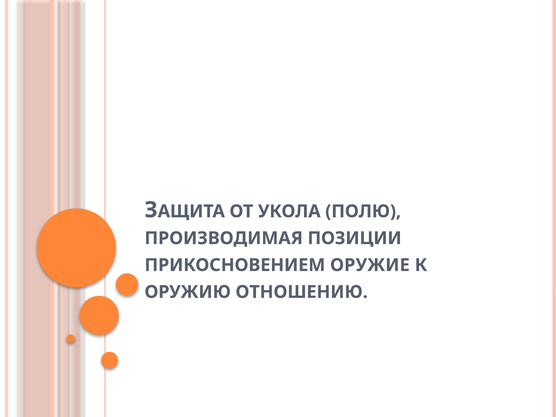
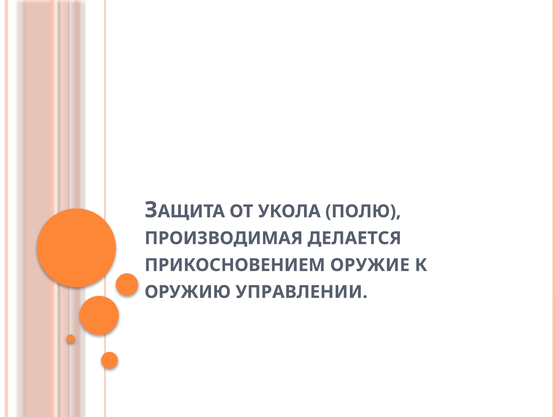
ПОЗИЦИИ: ПОЗИЦИИ -> ДЕЛАЕТСЯ
ОТНОШЕНИЮ: ОТНОШЕНИЮ -> УПРАВЛЕНИИ
